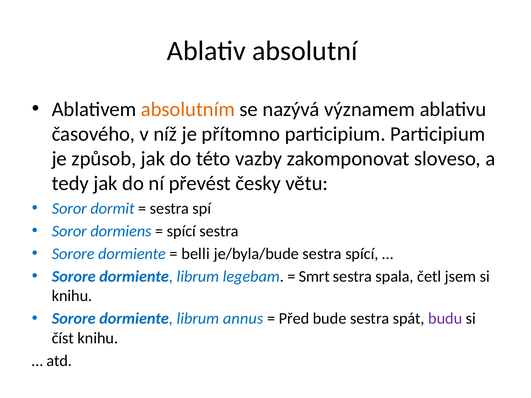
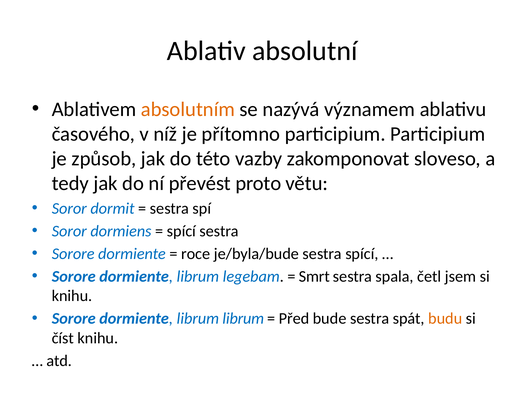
česky: česky -> proto
belli: belli -> roce
librum annus: annus -> librum
budu colour: purple -> orange
